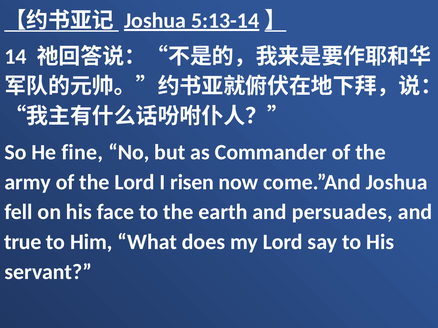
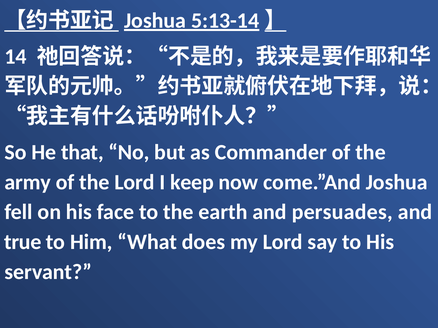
fine: fine -> that
risen: risen -> keep
